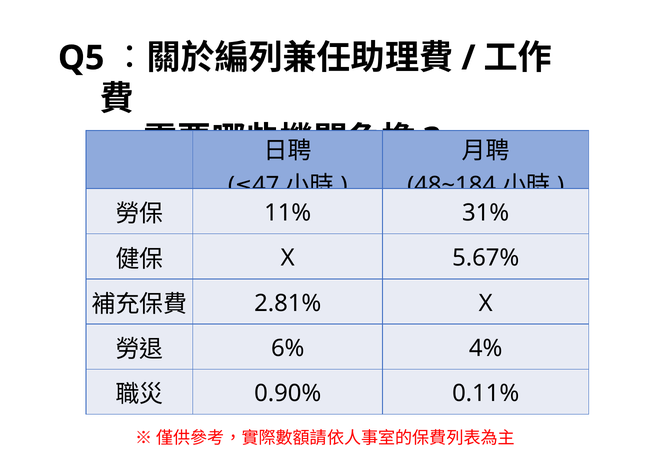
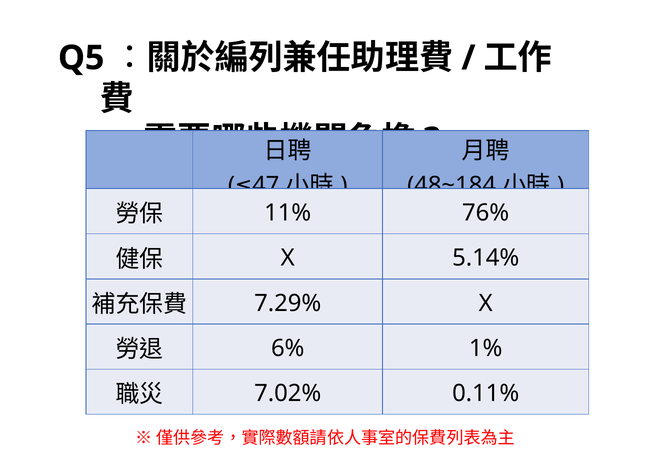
31%: 31% -> 76%
5.67%: 5.67% -> 5.14%
2.81%: 2.81% -> 7.29%
4%: 4% -> 1%
0.90%: 0.90% -> 7.02%
